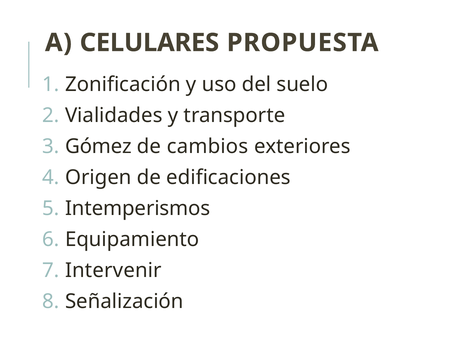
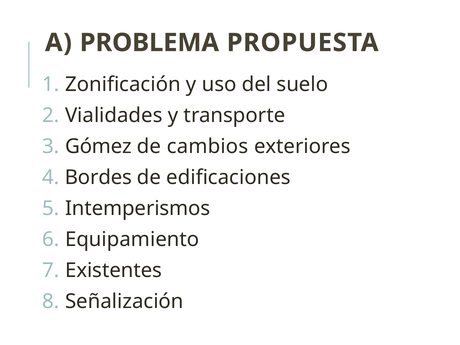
CELULARES: CELULARES -> PROBLEMA
Origen: Origen -> Bordes
Intervenir: Intervenir -> Existentes
